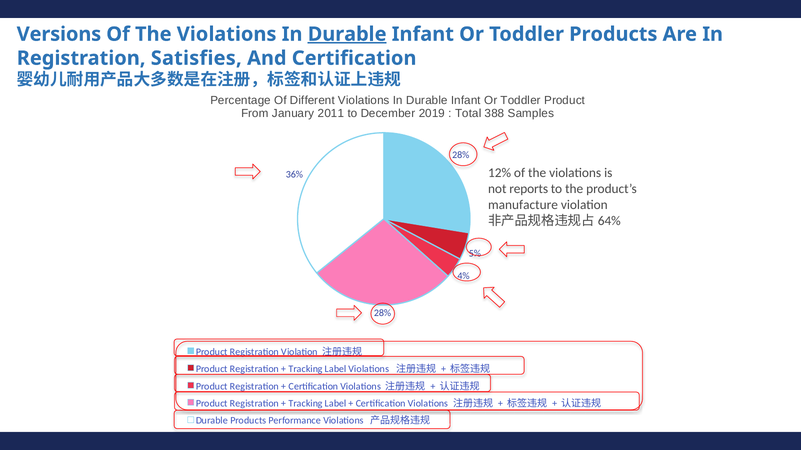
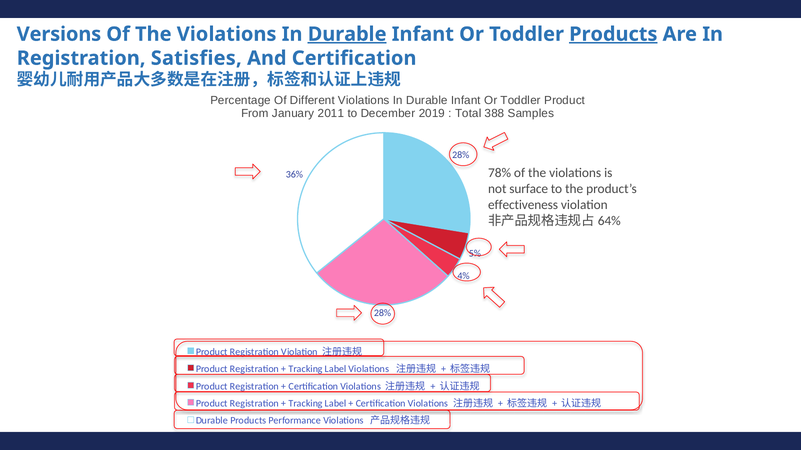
Products at (613, 34) underline: none -> present
12%: 12% -> 78%
reports: reports -> surface
manufacture: manufacture -> effectiveness
